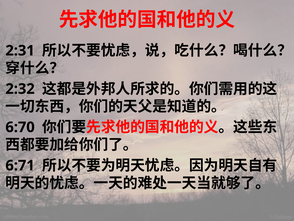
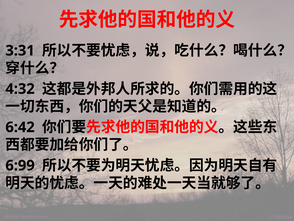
2:31: 2:31 -> 3:31
2:32: 2:32 -> 4:32
6:70: 6:70 -> 6:42
6:71: 6:71 -> 6:99
